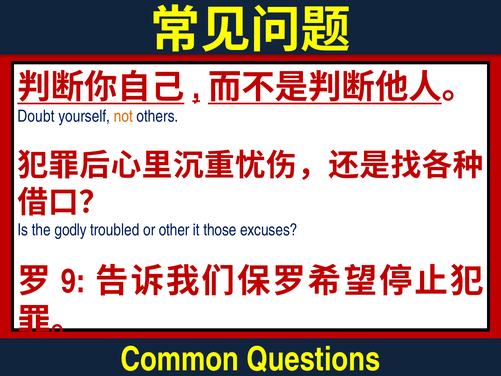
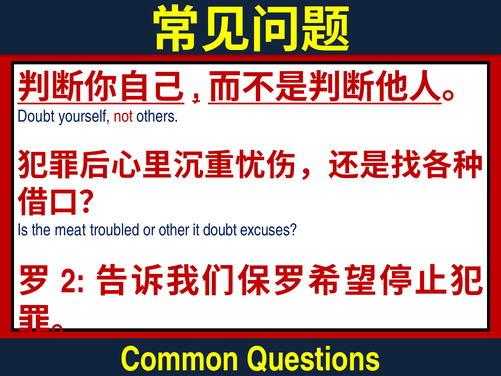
not colour: orange -> red
godly: godly -> meat
it those: those -> doubt
9: 9 -> 2
